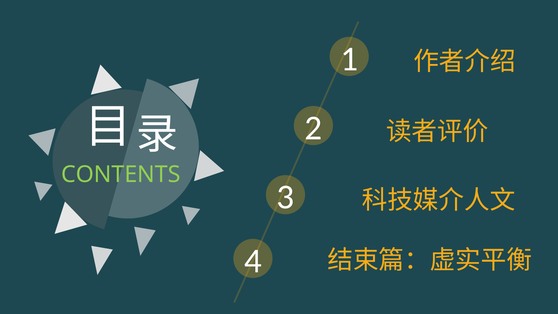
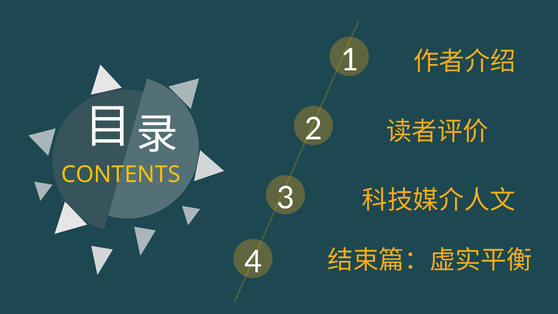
CONTENTS colour: light green -> yellow
